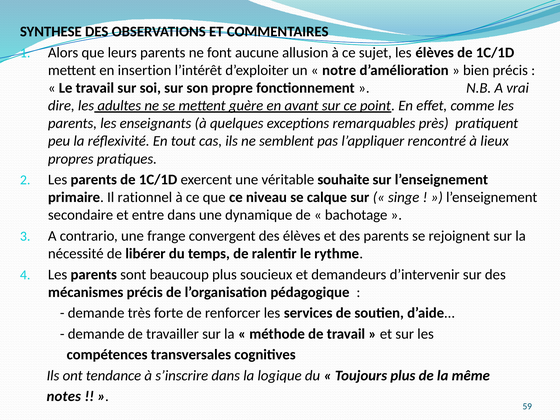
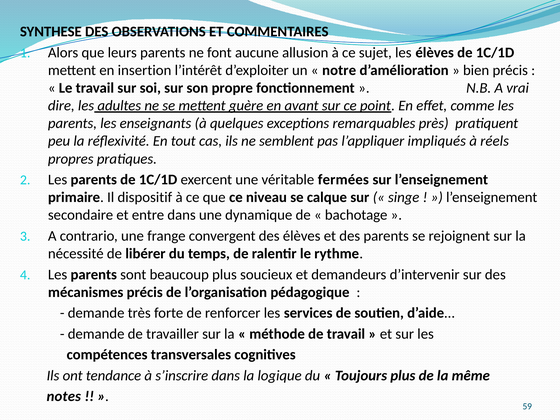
rencontré: rencontré -> impliqués
lieux: lieux -> réels
souhaite: souhaite -> fermées
rationnel: rationnel -> dispositif
